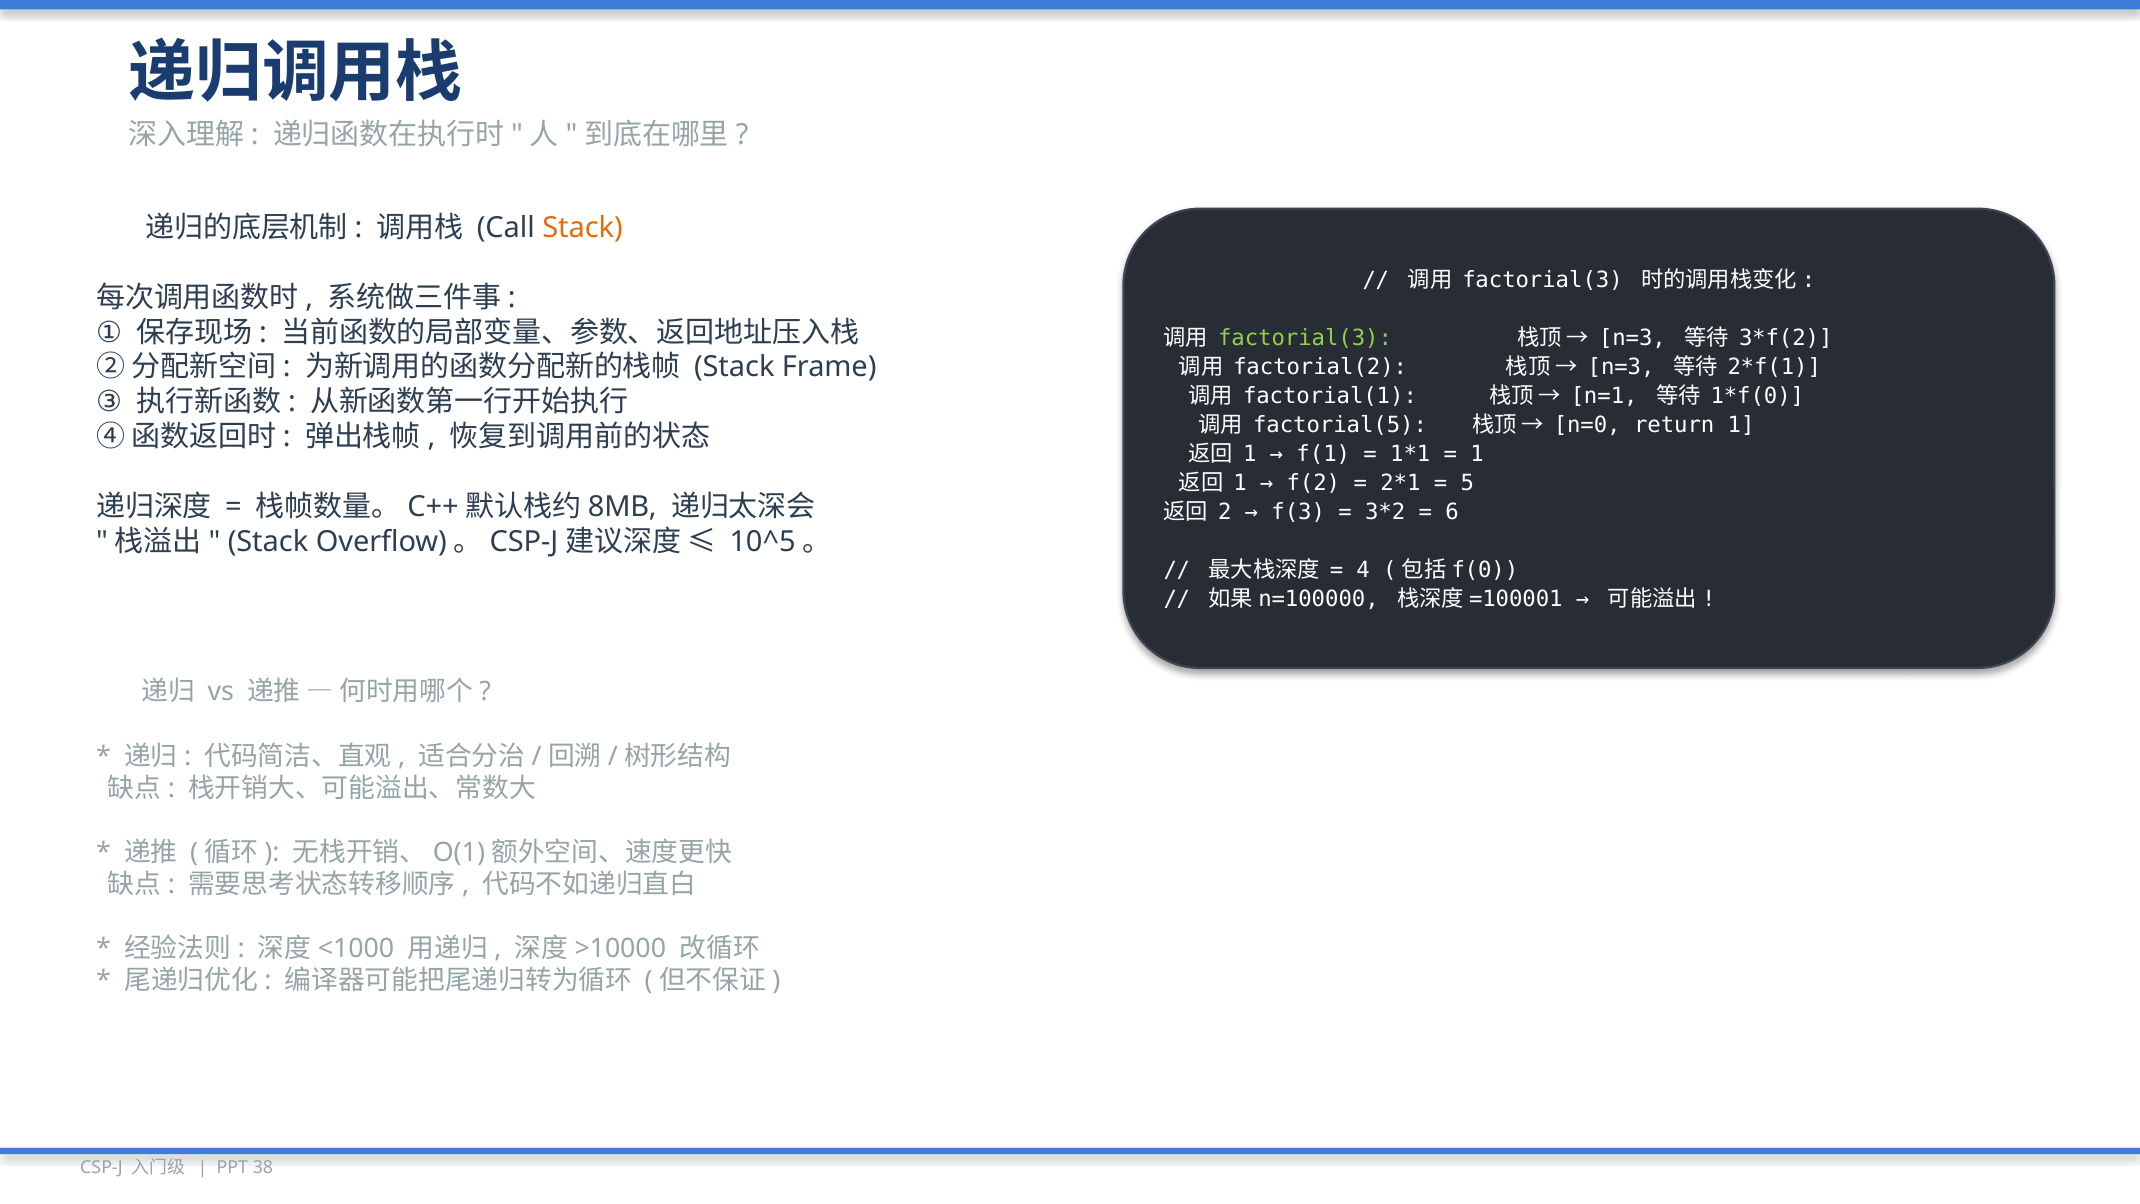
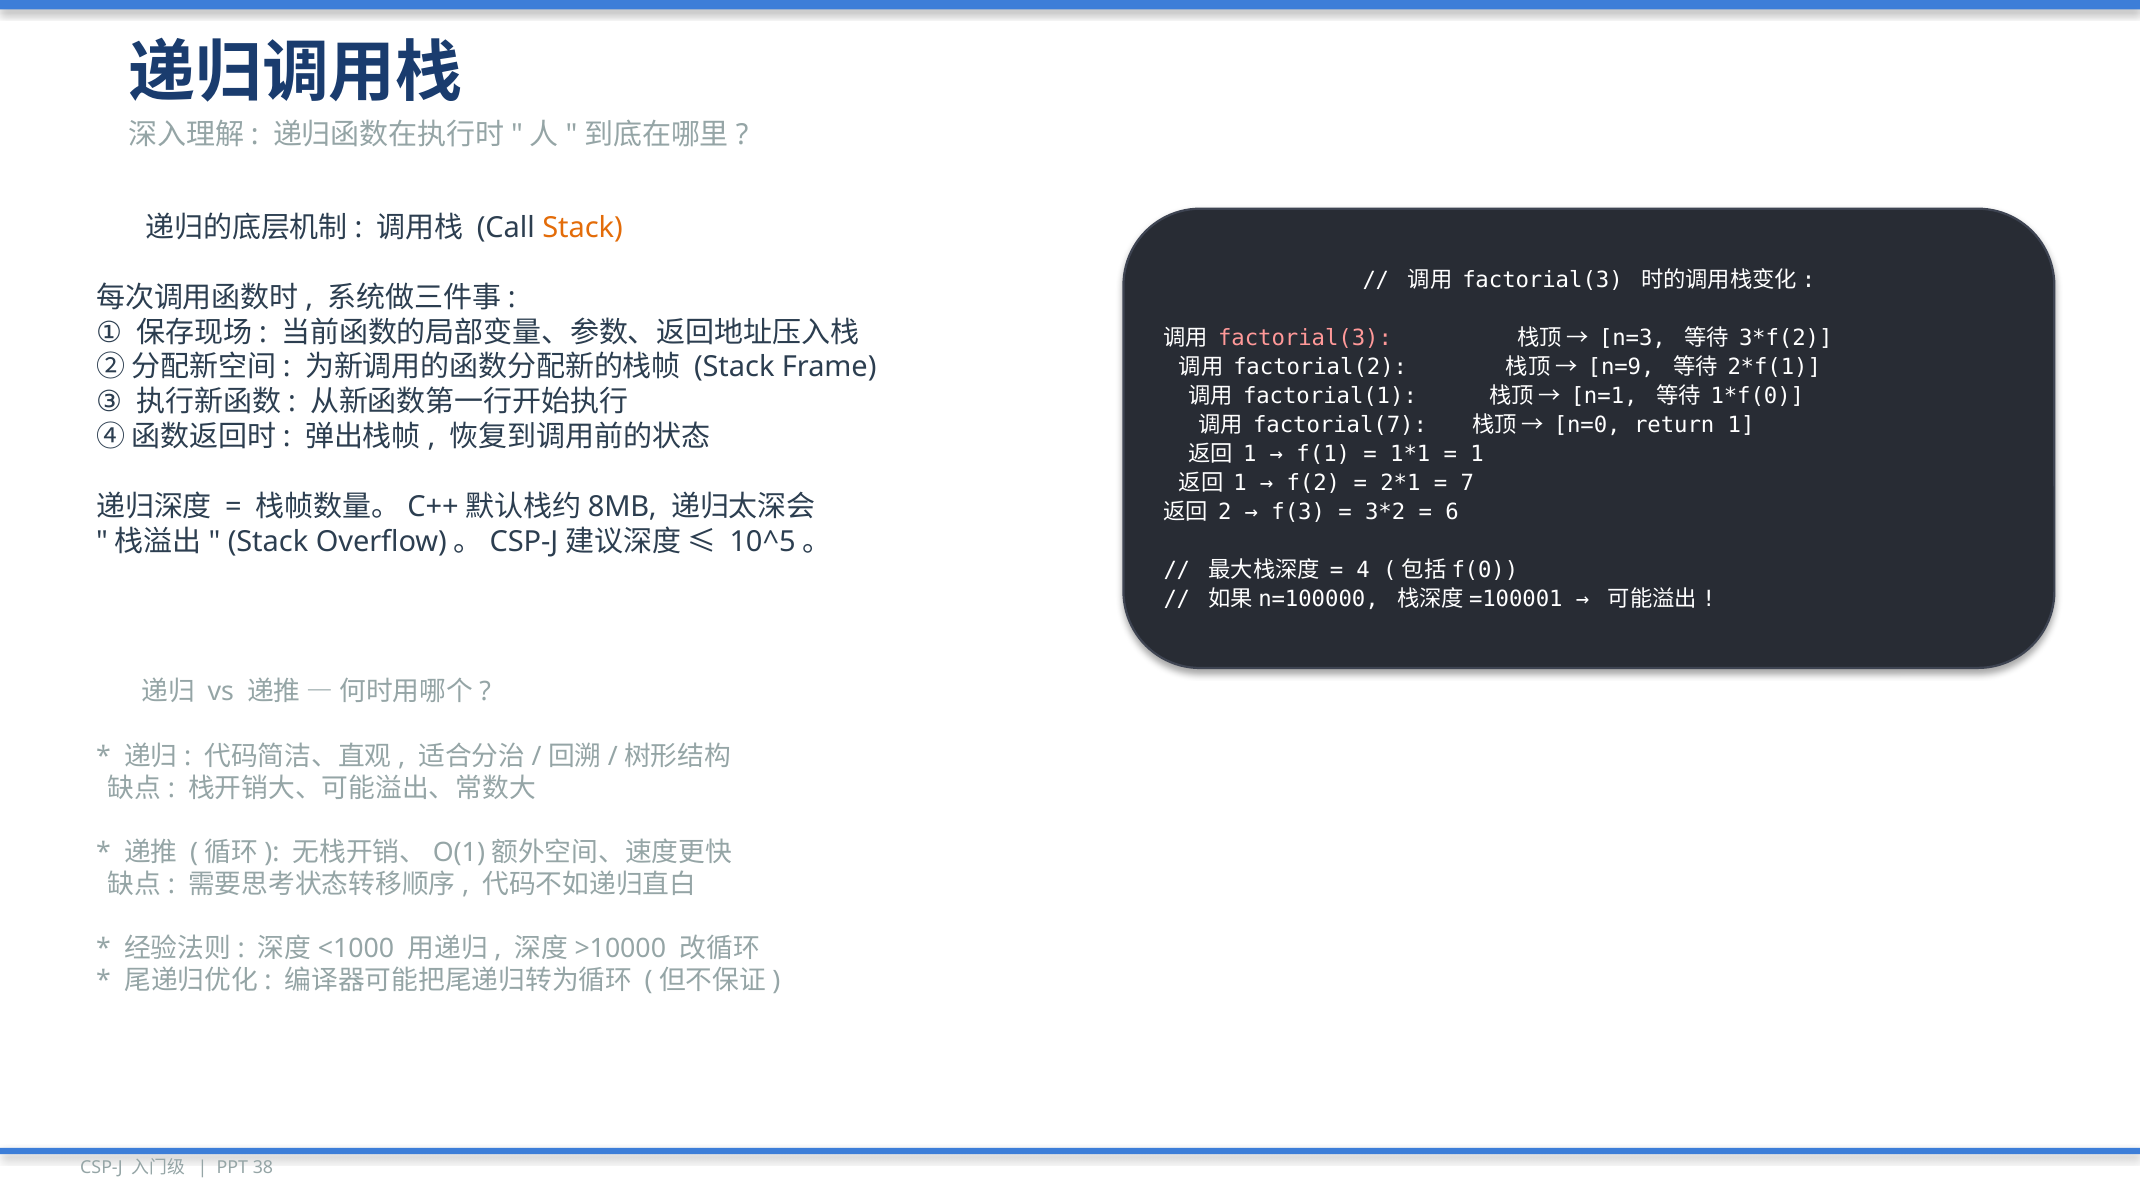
factorial(3 at (1305, 338) colour: light green -> pink
n=3 at (1621, 367): n=3 -> n=9
factorial(5: factorial(5 -> factorial(7
5: 5 -> 7
